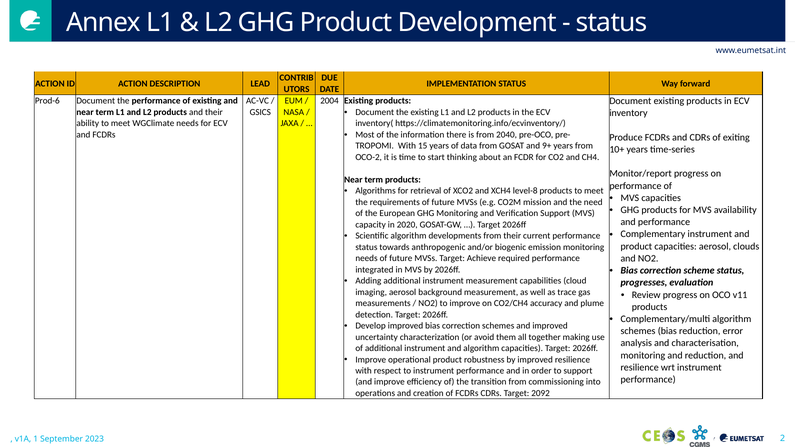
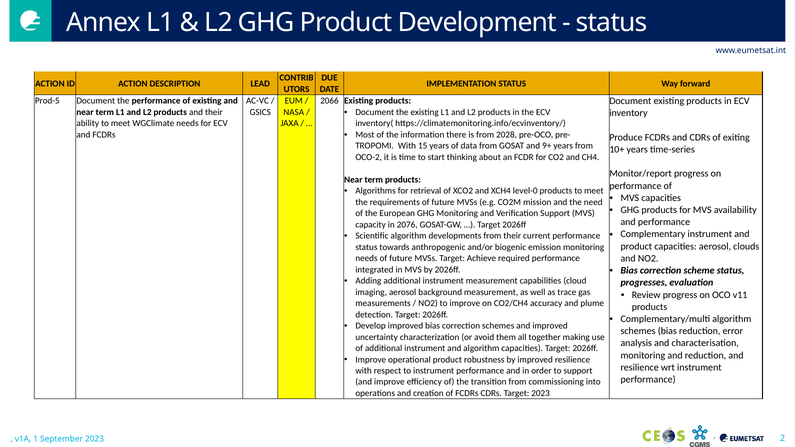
Prod-6: Prod-6 -> Prod-5
2004: 2004 -> 2066
2040: 2040 -> 2028
level-8: level-8 -> level-0
2020: 2020 -> 2076
Target 2092: 2092 -> 2023
